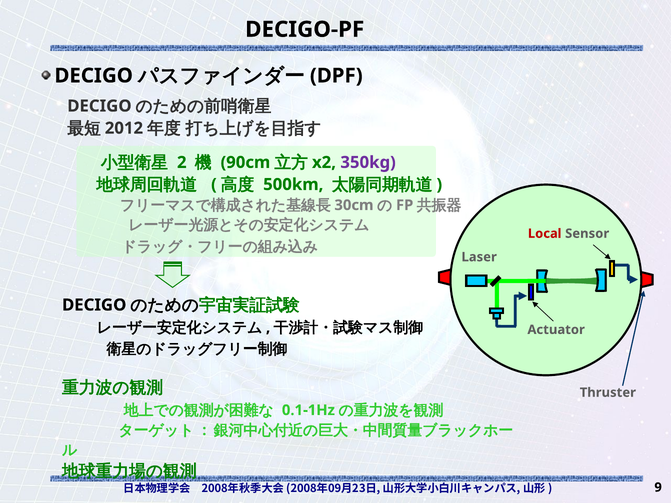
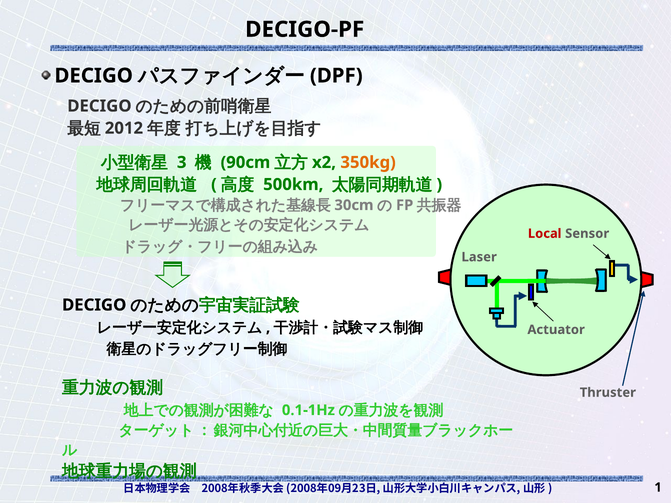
2: 2 -> 3
350kg colour: purple -> orange
9: 9 -> 1
